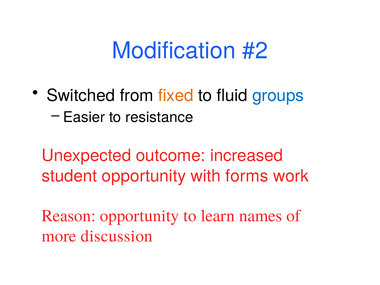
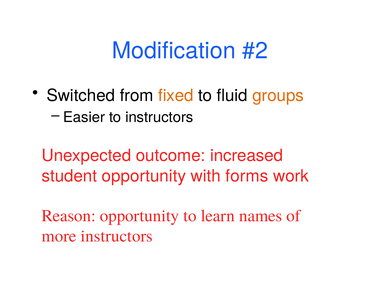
groups colour: blue -> orange
to resistance: resistance -> instructors
more discussion: discussion -> instructors
